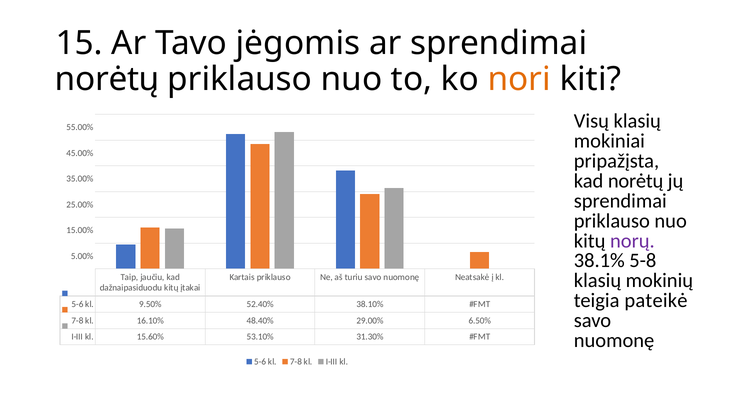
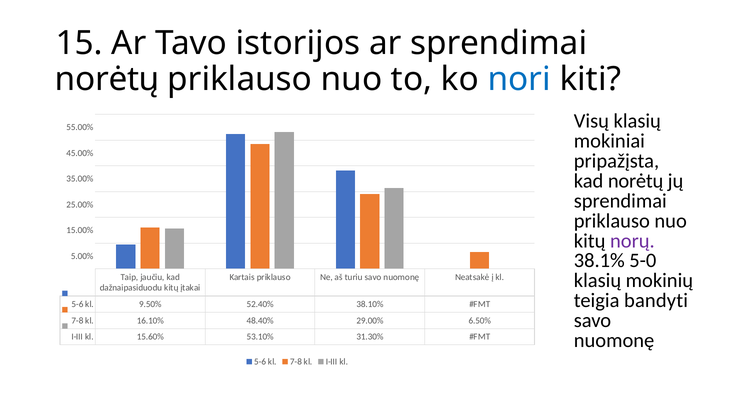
jėgomis: jėgomis -> istorijos
nori colour: orange -> blue
5-8: 5-8 -> 5-0
pateikė: pateikė -> bandyti
